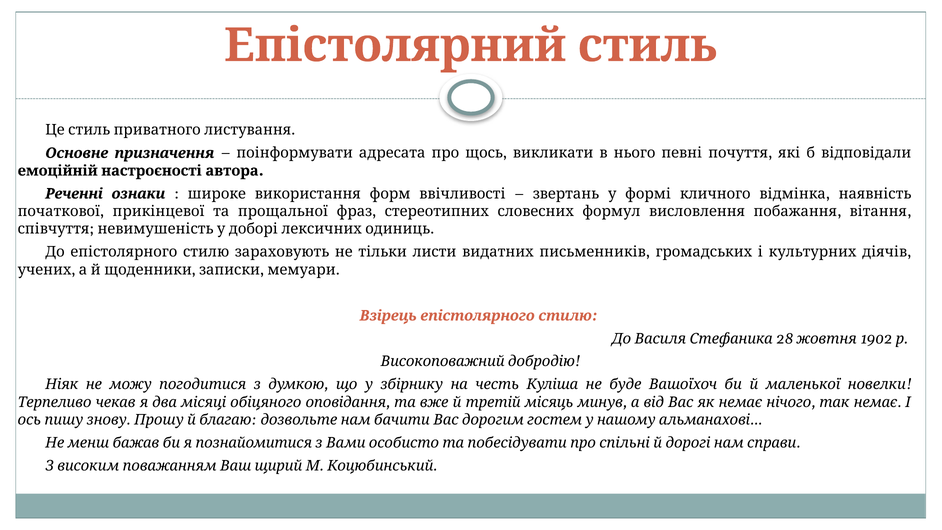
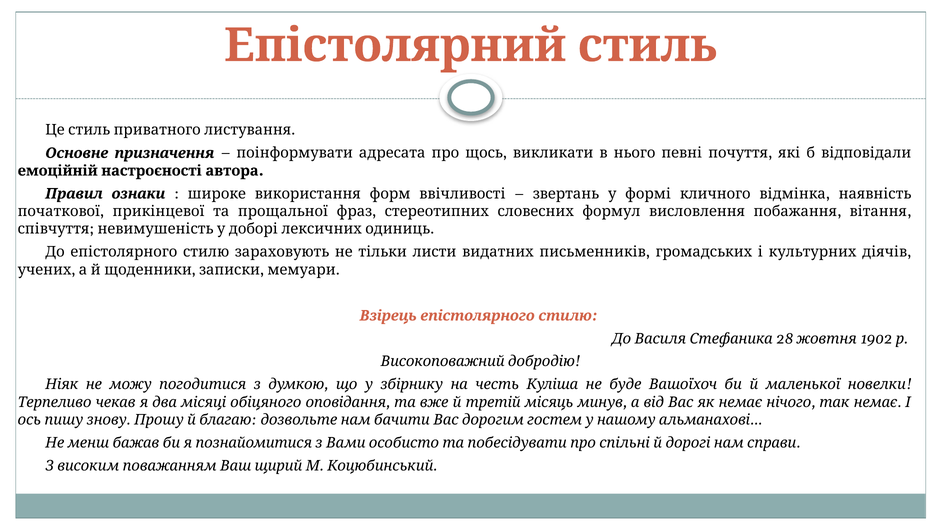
Реченні: Реченні -> Правил
